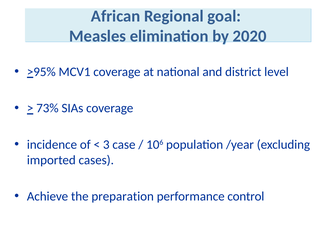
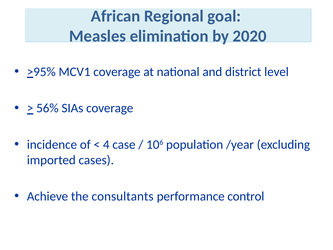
73%: 73% -> 56%
3: 3 -> 4
preparation: preparation -> consultants
